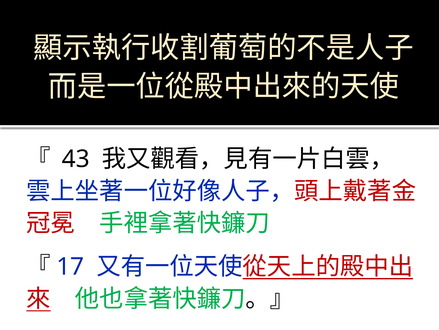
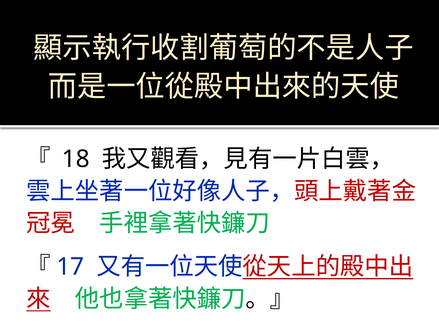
43: 43 -> 18
